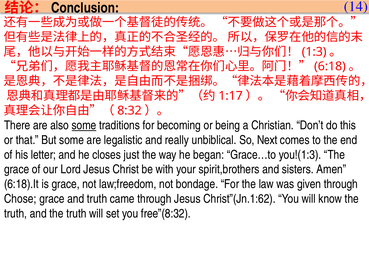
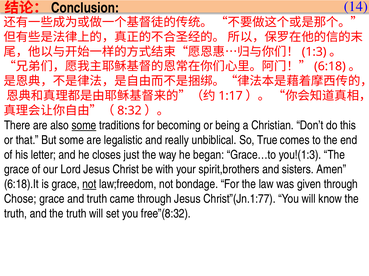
Next: Next -> True
not at (89, 185) underline: none -> present
Christ”(Jn.1:62: Christ”(Jn.1:62 -> Christ”(Jn.1:77
